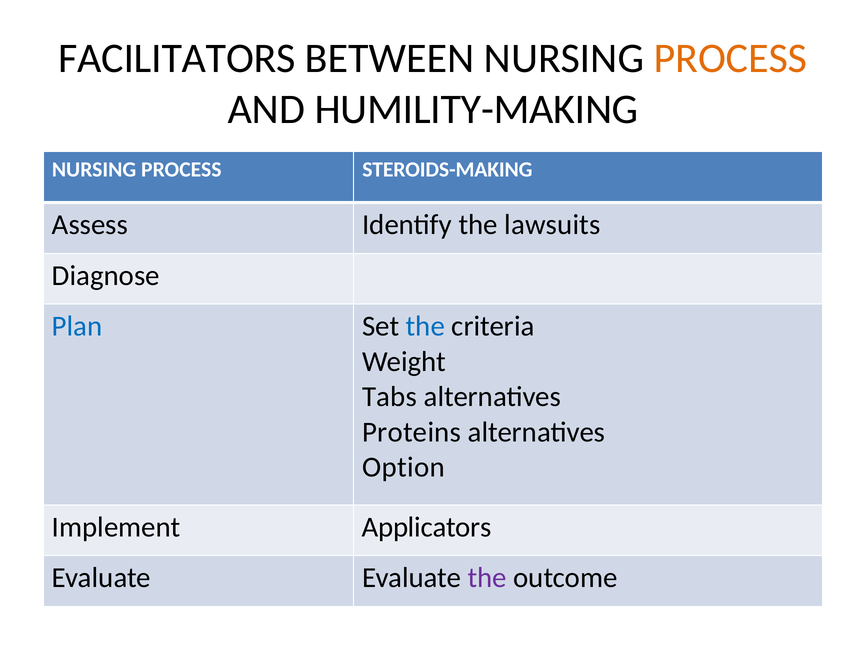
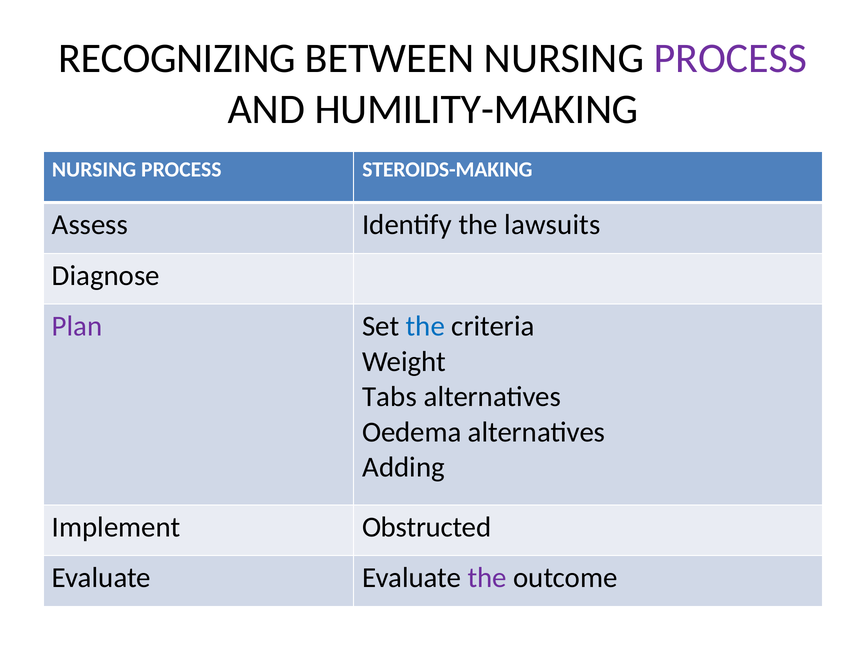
FACILITATORS: FACILITATORS -> RECOGNIZING
PROCESS at (730, 59) colour: orange -> purple
Plan colour: blue -> purple
Proteins: Proteins -> Oedema
Option: Option -> Adding
Applicators: Applicators -> Obstructed
